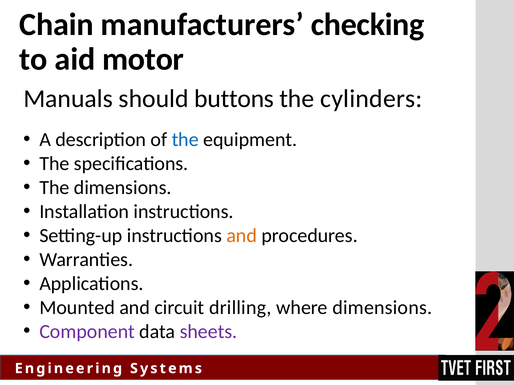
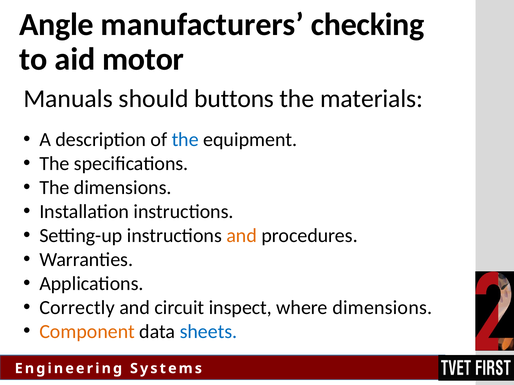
Chain: Chain -> Angle
cylinders: cylinders -> materials
Mounted: Mounted -> Correctly
drilling: drilling -> inspect
Component colour: purple -> orange
sheets colour: purple -> blue
